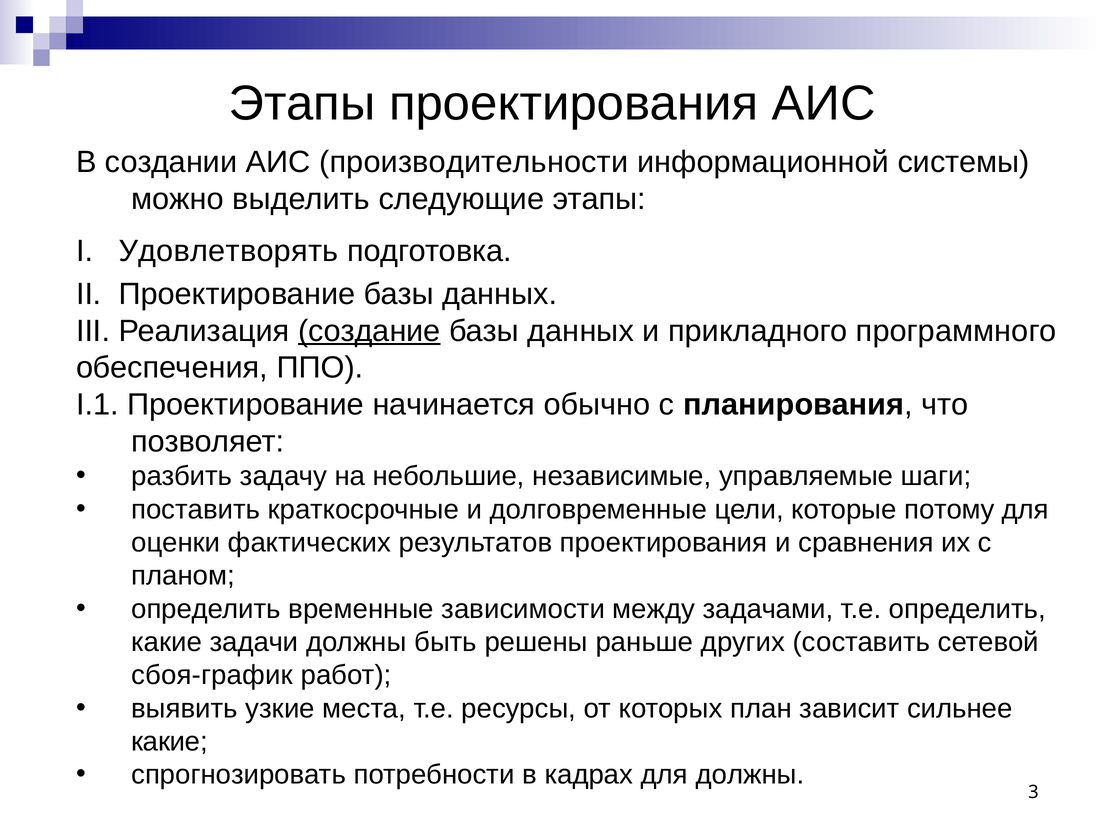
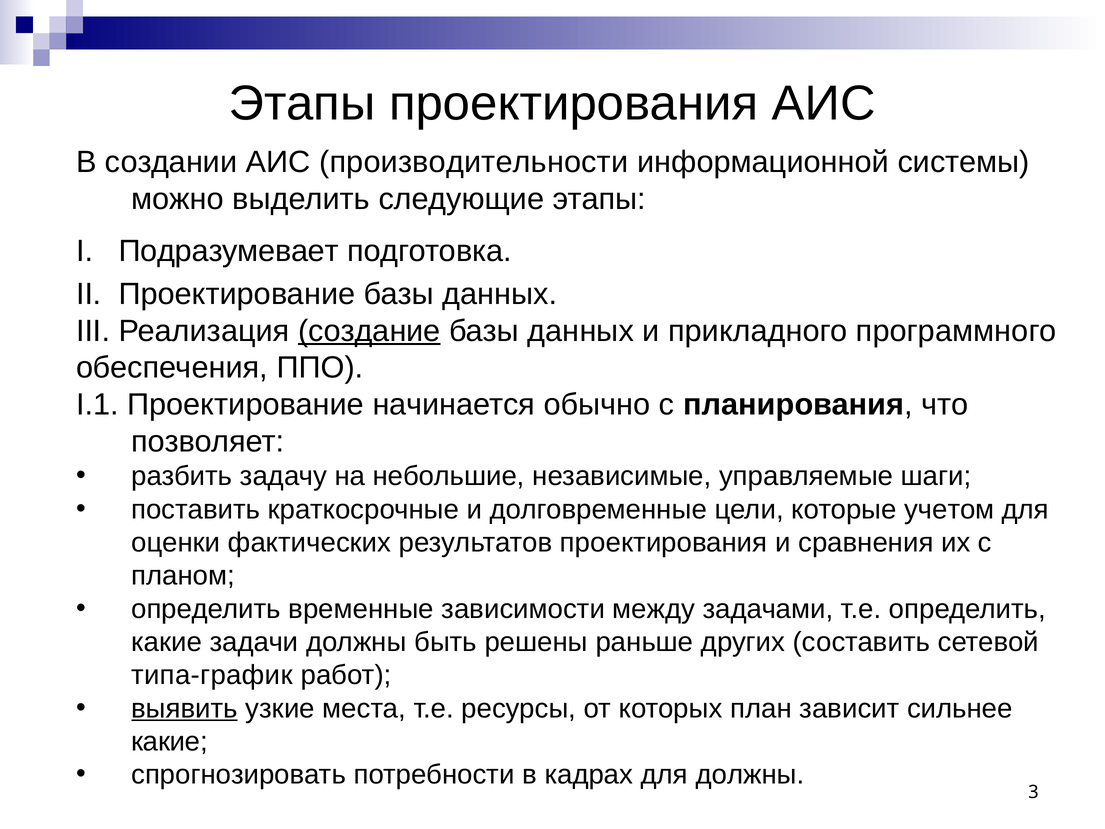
Удовлетворять: Удовлетворять -> Подразумевает
потому: потому -> учетом
сбоя-график: сбоя-график -> типа-график
выявить underline: none -> present
